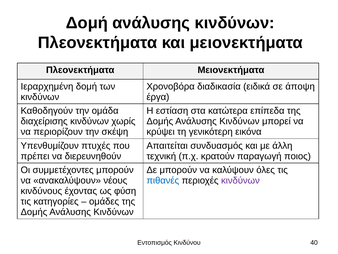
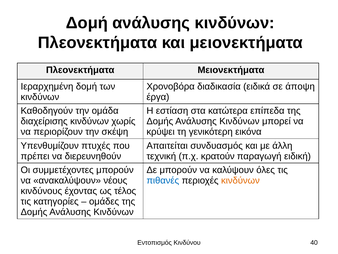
ποιος: ποιος -> ειδική
κινδύνων at (240, 180) colour: purple -> orange
φύση: φύση -> τέλος
